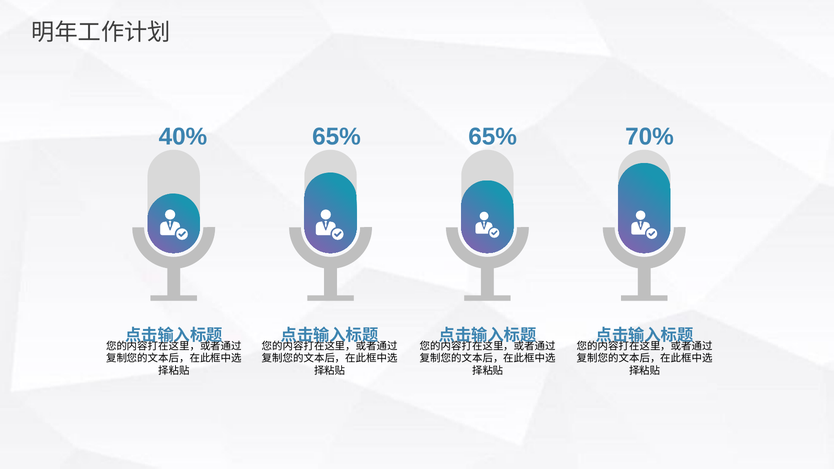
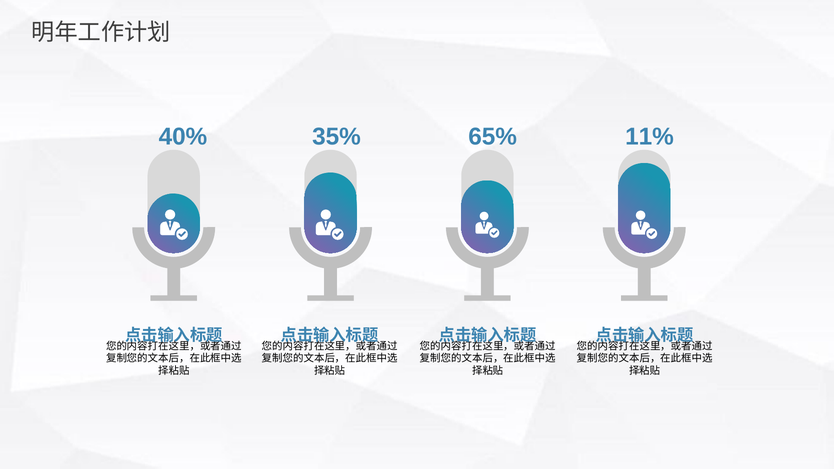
40% 65%: 65% -> 35%
70%: 70% -> 11%
